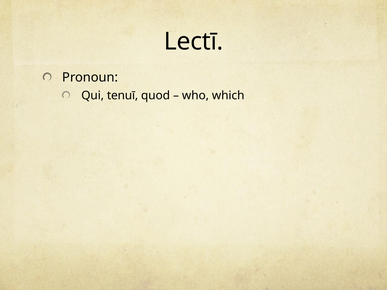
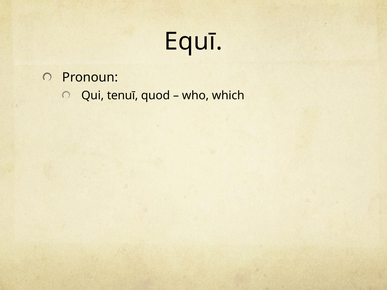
Lectī: Lectī -> Equī
